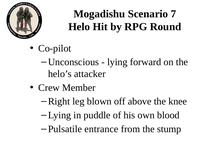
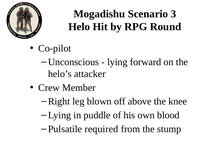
7: 7 -> 3
entrance: entrance -> required
